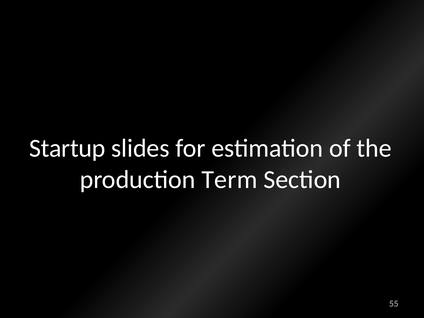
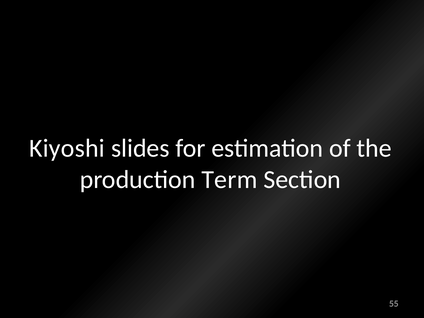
Startup: Startup -> Kiyoshi
